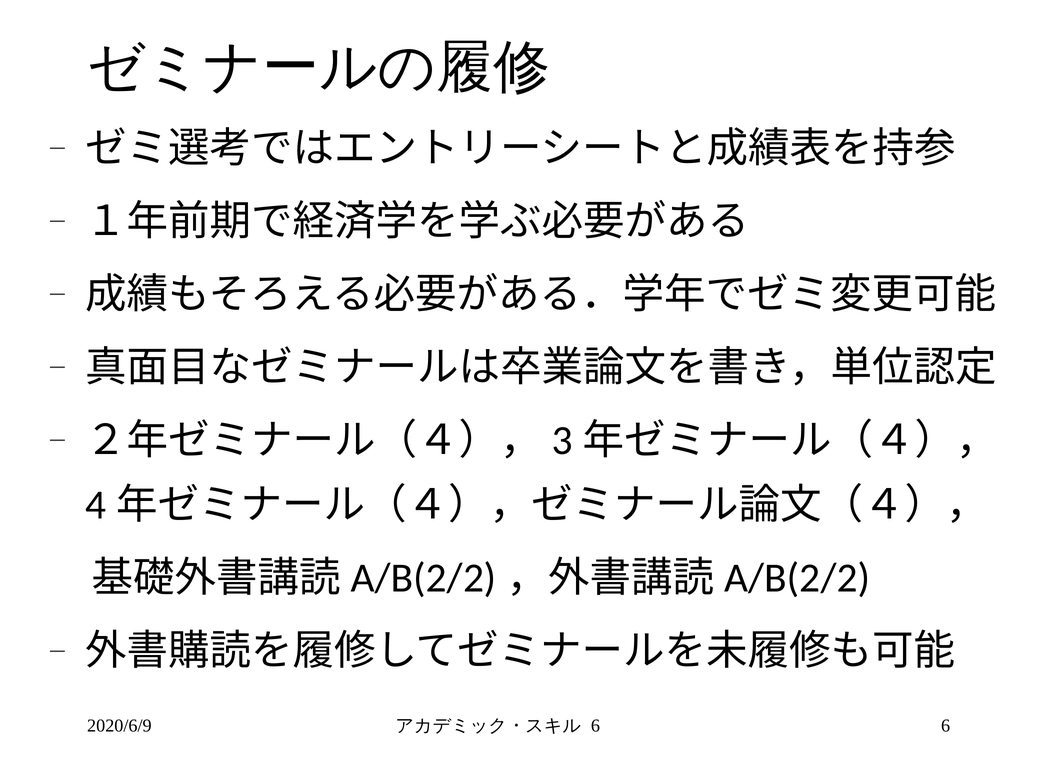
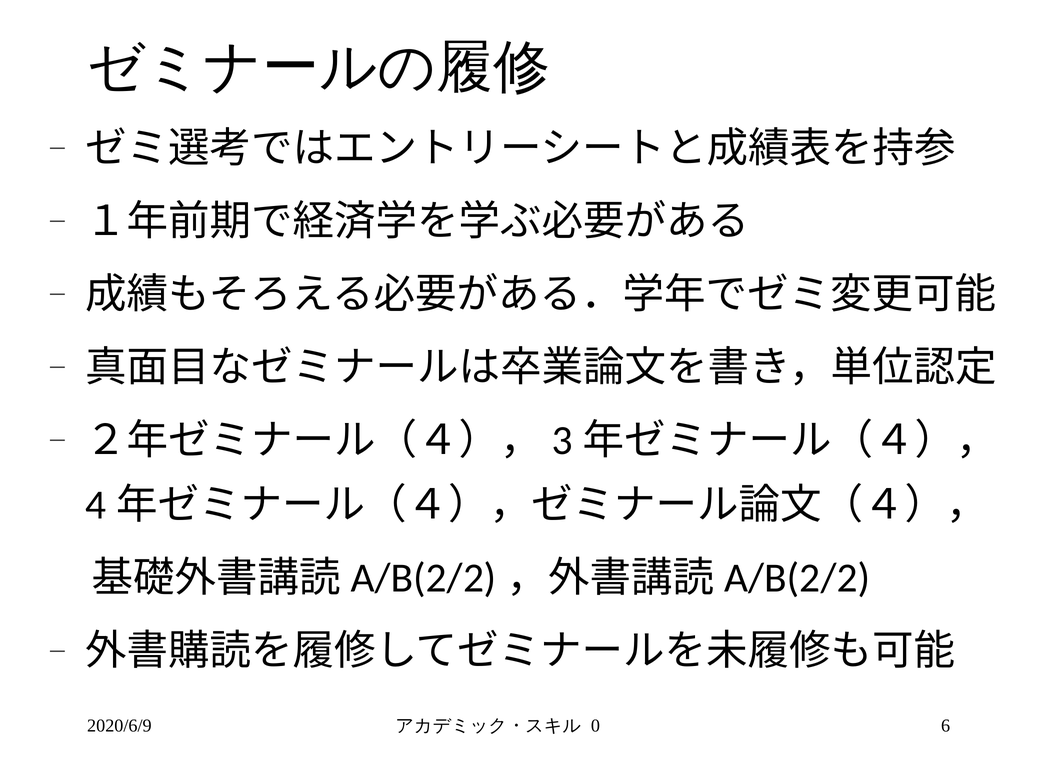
6 at (596, 725): 6 -> 0
